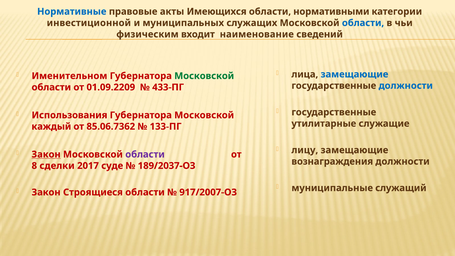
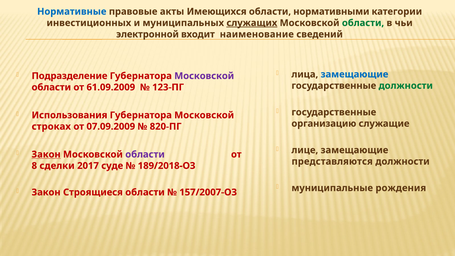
инвестиционной: инвестиционной -> инвестиционных
служащих underline: none -> present
области at (363, 23) colour: blue -> green
физическим: физическим -> электронной
Именительном: Именительном -> Подразделение
Московской at (204, 76) colour: green -> purple
должности at (406, 86) colour: blue -> green
01.09.2209: 01.09.2209 -> 61.09.2009
433-ПГ: 433-ПГ -> 123-ПГ
утилитарные: утилитарные -> организацию
каждый: каждый -> строках
85.06.7362: 85.06.7362 -> 07.09.2009
133-ПГ: 133-ПГ -> 820-ПГ
лицу: лицу -> лице
вознаграждения: вознаграждения -> представляются
189/2037-ОЗ: 189/2037-ОЗ -> 189/2018-ОЗ
служащий: служащий -> рождения
917/2007-ОЗ: 917/2007-ОЗ -> 157/2007-ОЗ
